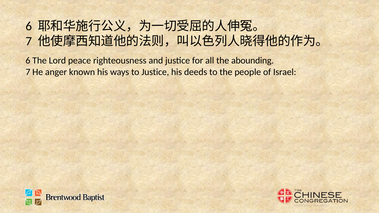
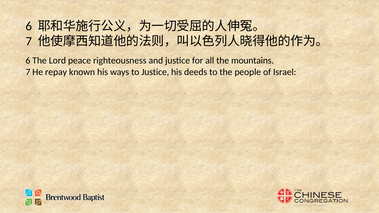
abounding: abounding -> mountains
anger: anger -> repay
